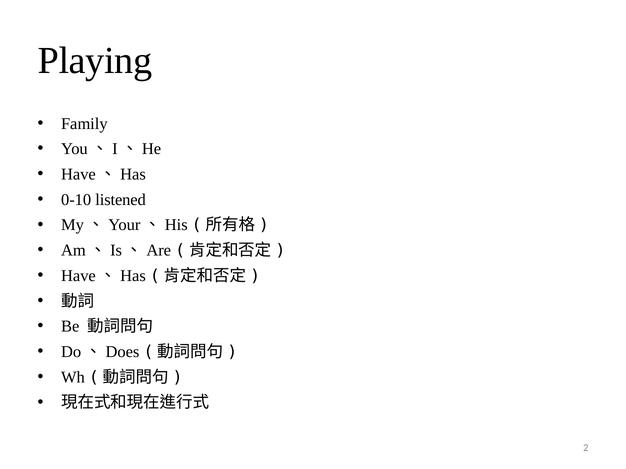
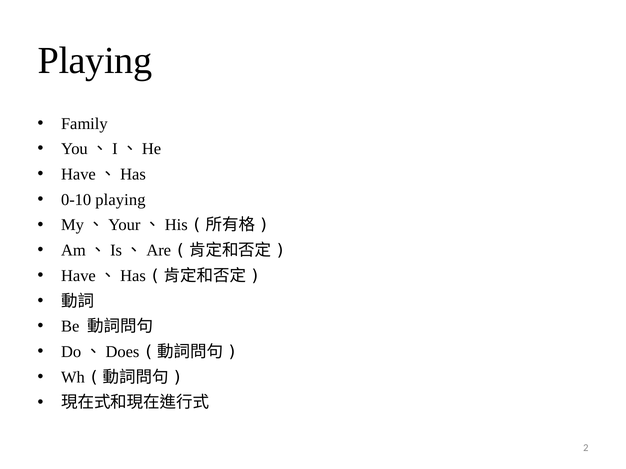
0-10 listened: listened -> playing
